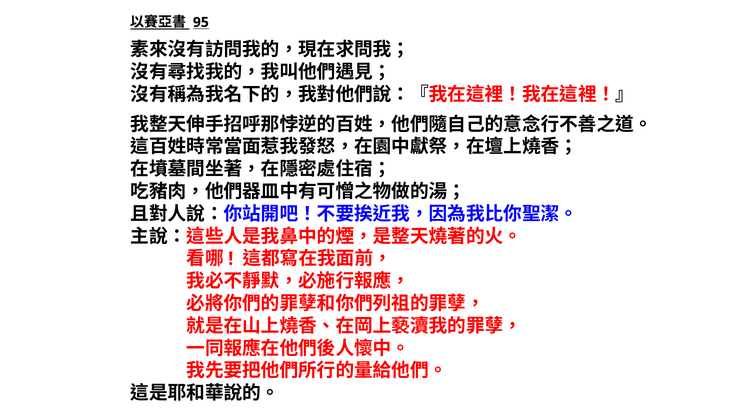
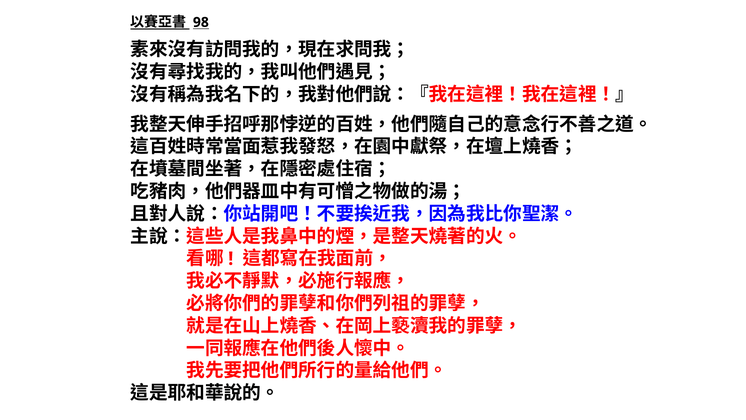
95: 95 -> 98
